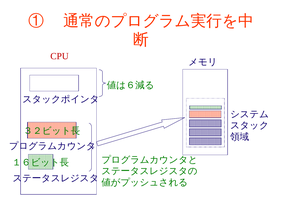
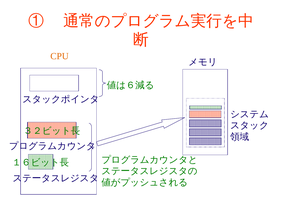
CPU colour: red -> orange
